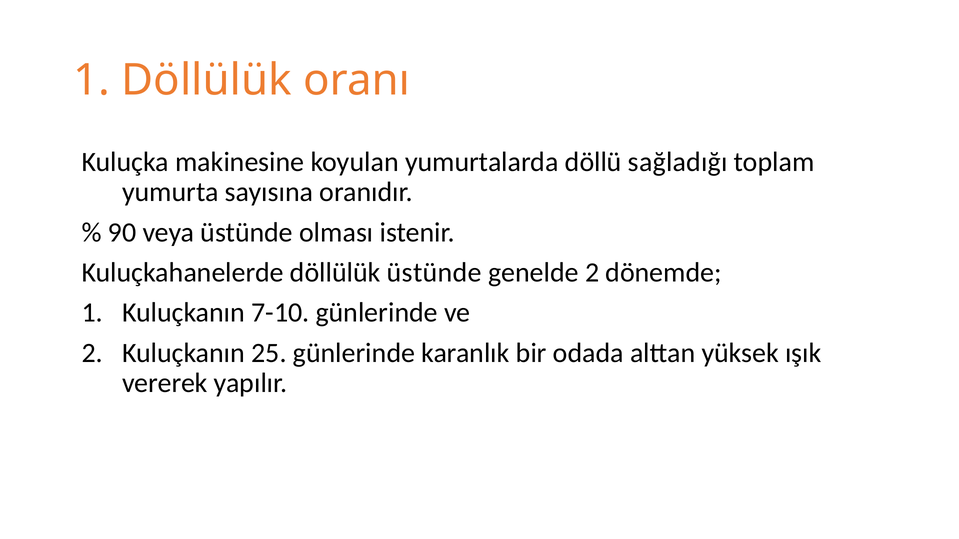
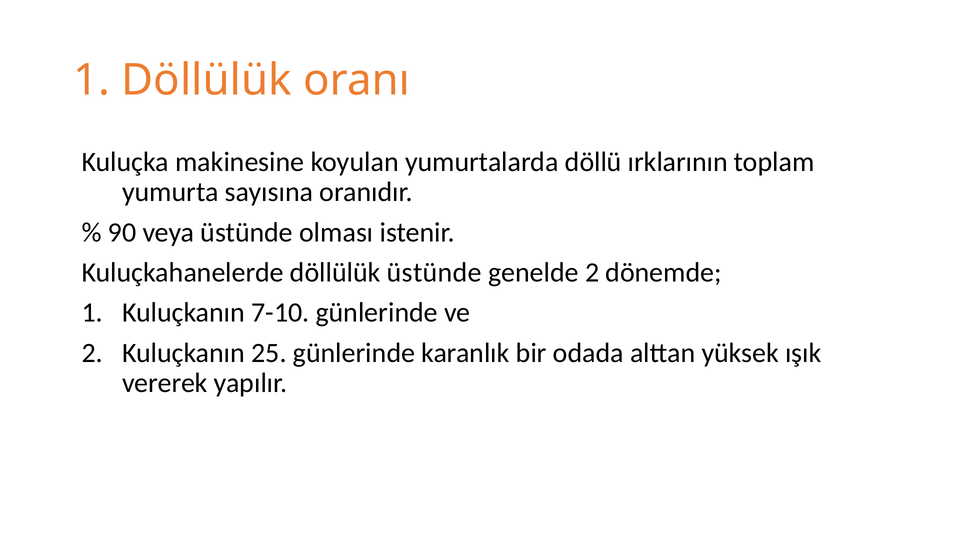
sağladığı: sağladığı -> ırklarının
